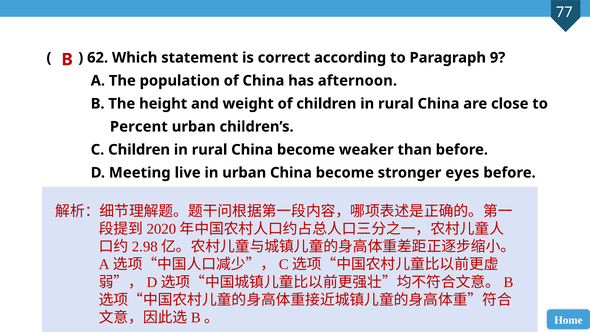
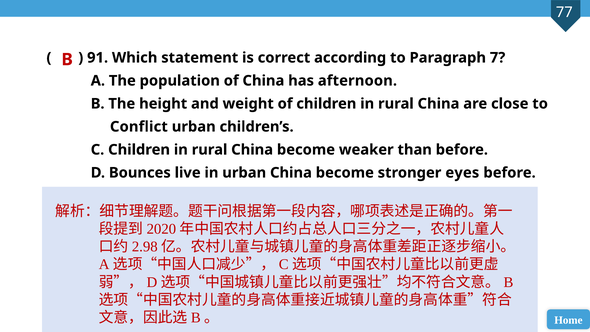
62: 62 -> 91
9: 9 -> 7
Percent: Percent -> Conflict
Meeting: Meeting -> Bounces
